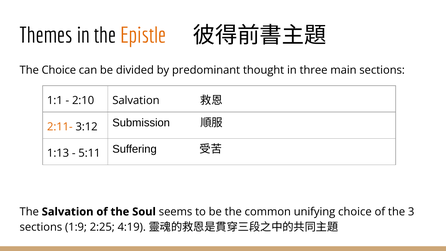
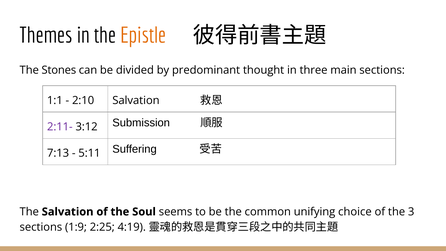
The Choice: Choice -> Stones
2:11- colour: orange -> purple
1:13: 1:13 -> 7:13
